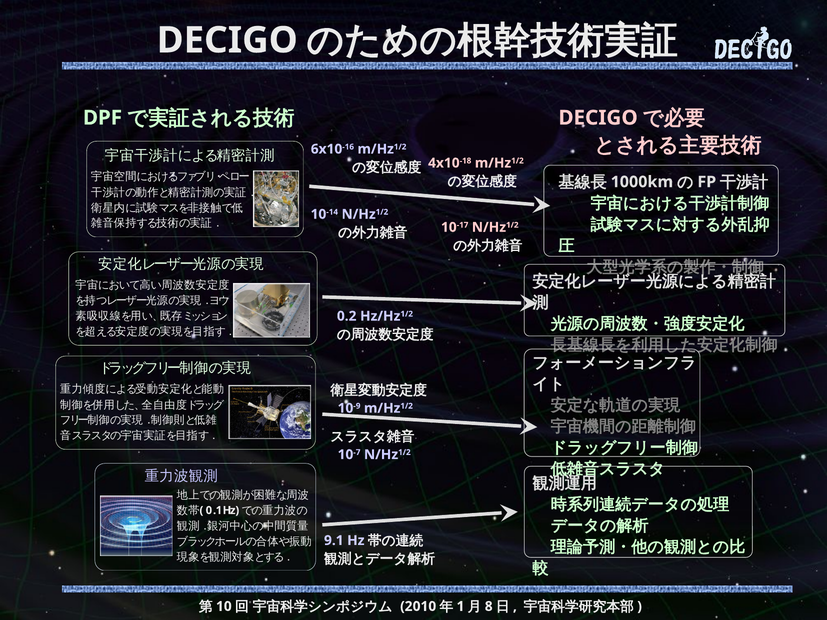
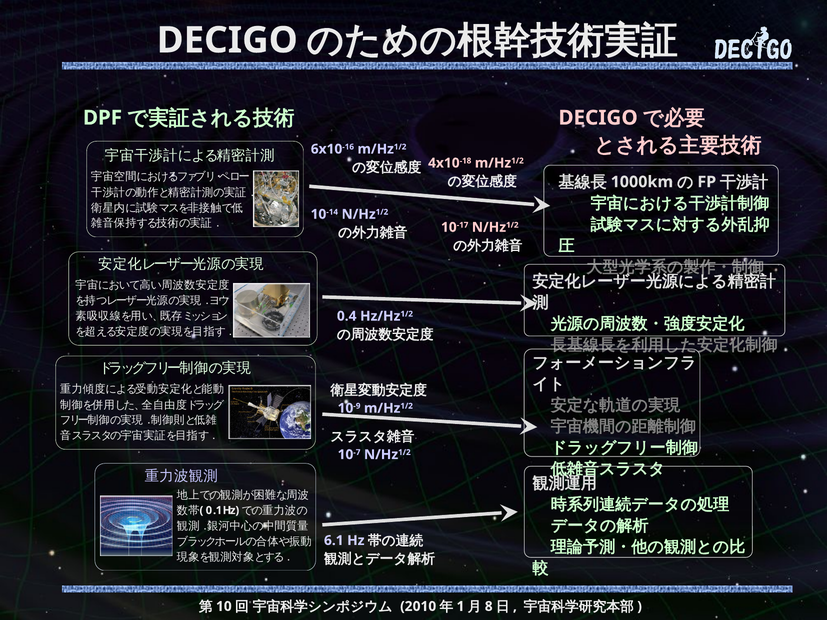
0.2: 0.2 -> 0.4
9.1: 9.1 -> 6.1
